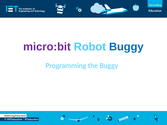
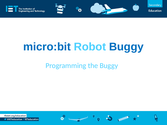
micro:bit colour: purple -> blue
